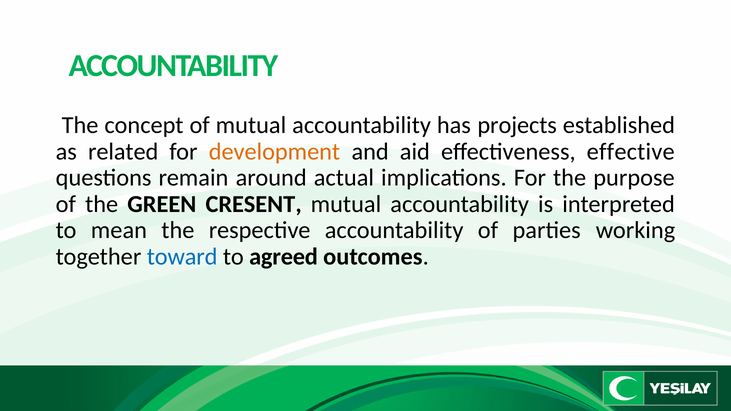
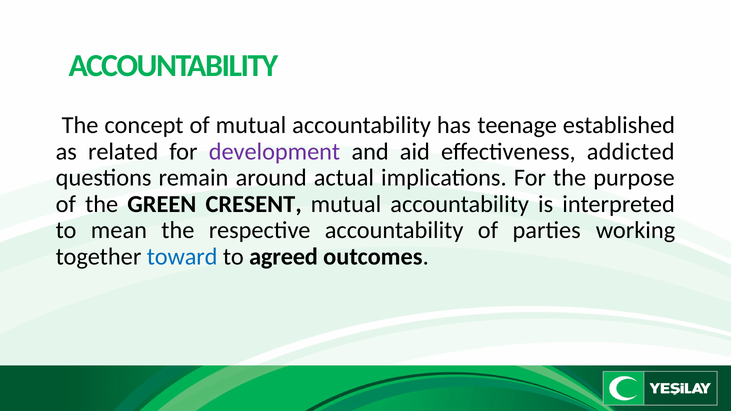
projects: projects -> teenage
development colour: orange -> purple
effective: effective -> addicted
